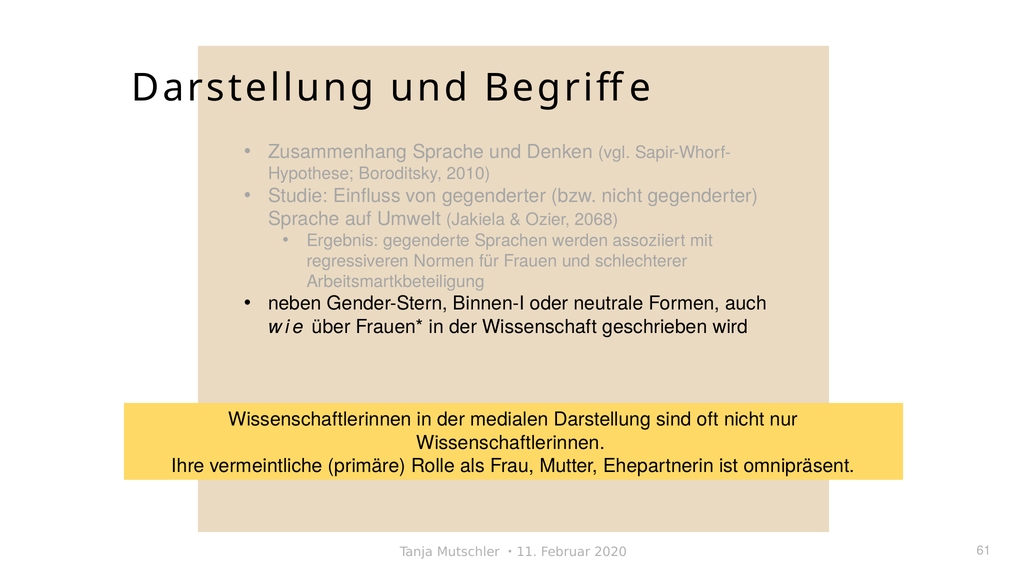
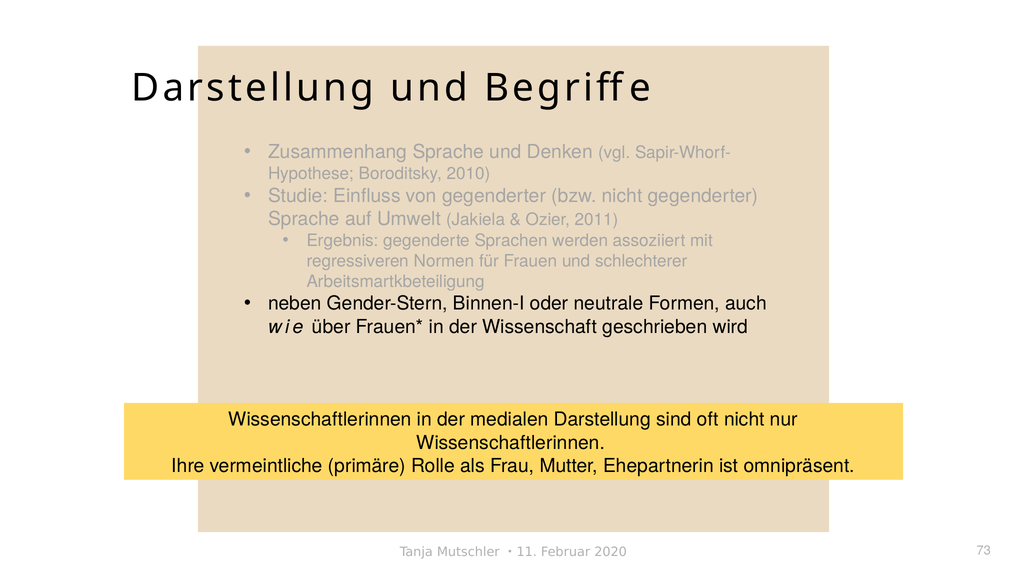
2068: 2068 -> 2011
61: 61 -> 73
